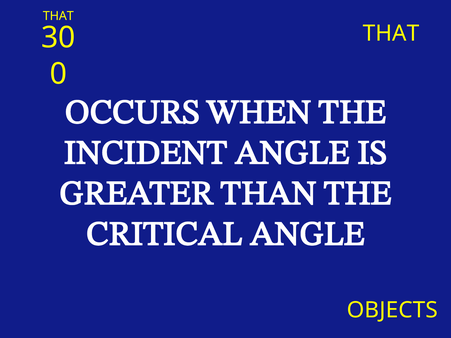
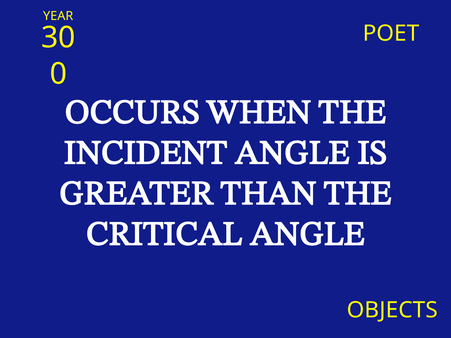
THAT at (58, 16): THAT -> YEAR
THAT at (391, 33): THAT -> POET
